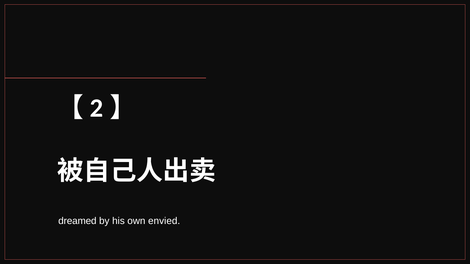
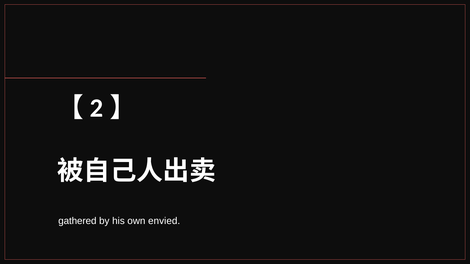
dreamed: dreamed -> gathered
